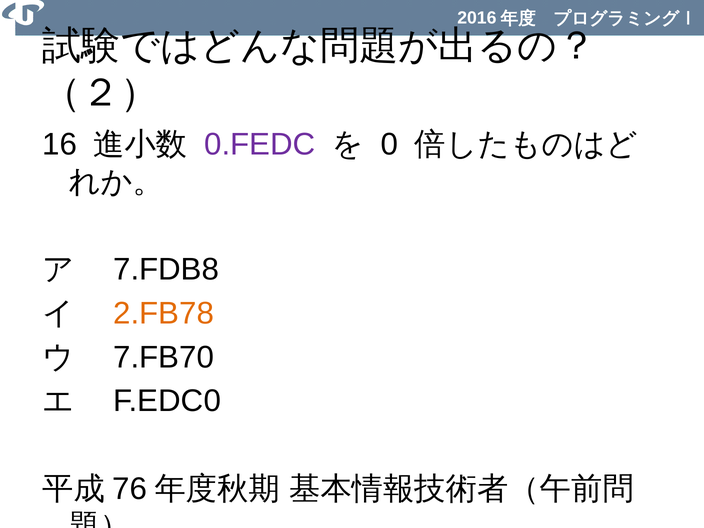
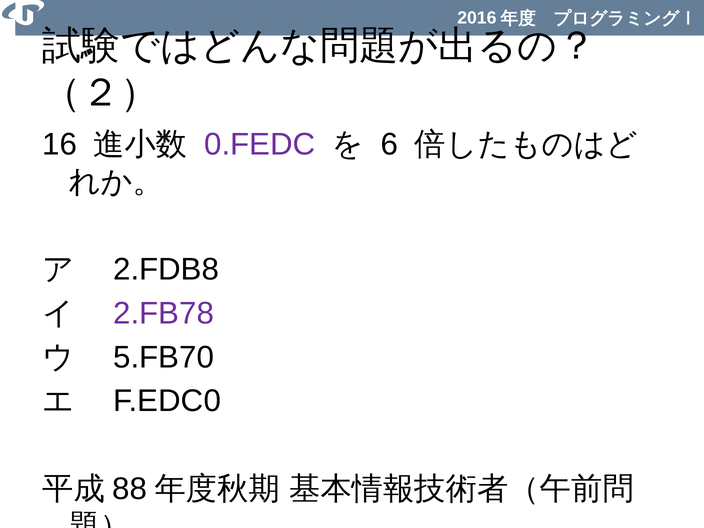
0: 0 -> 6
7.FDB8: 7.FDB8 -> 2.FDB8
2.FB78 colour: orange -> purple
7.FB70: 7.FB70 -> 5.FB70
76: 76 -> 88
